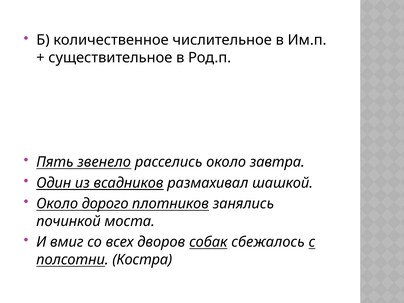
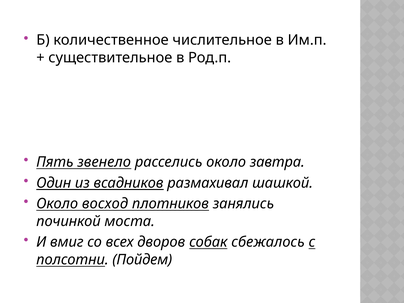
дорого: дорого -> восход
Костра: Костра -> Пойдем
